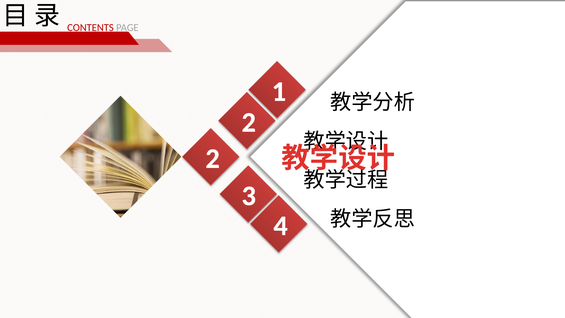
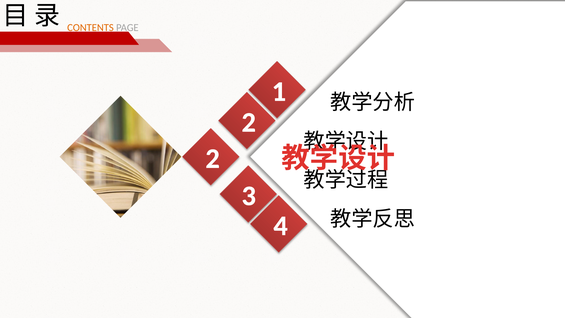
CONTENTS colour: red -> orange
